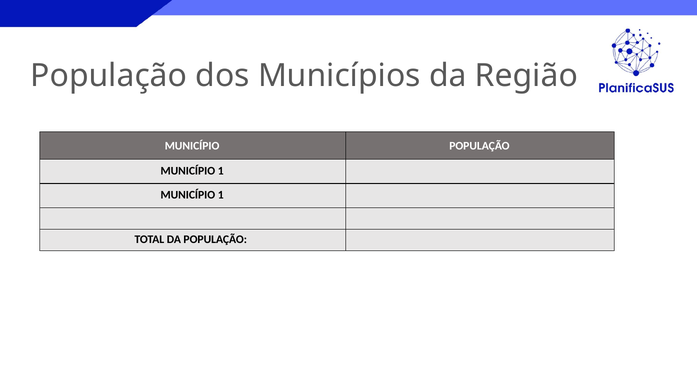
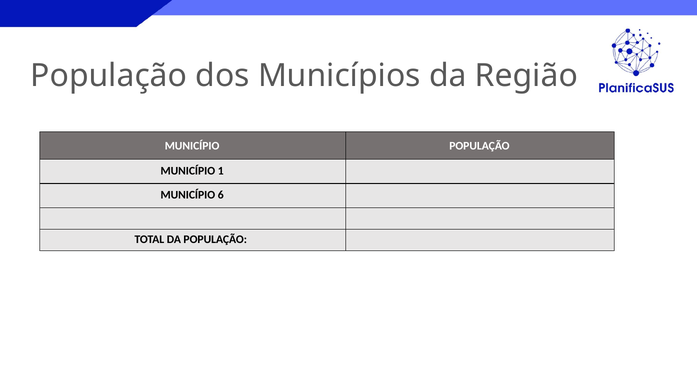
1 at (221, 195): 1 -> 6
